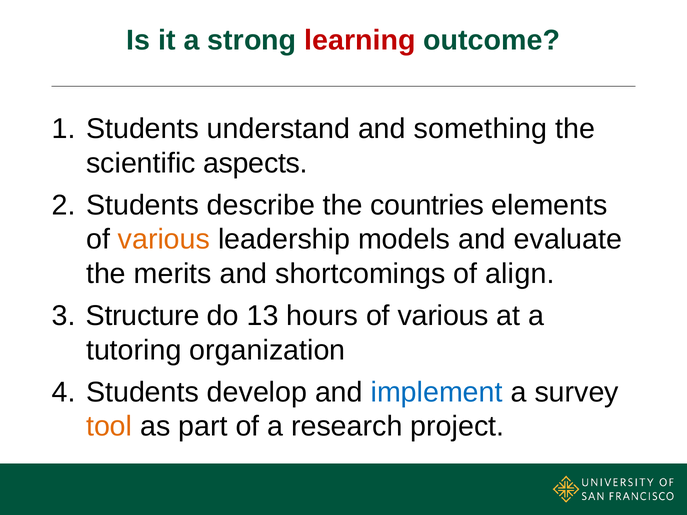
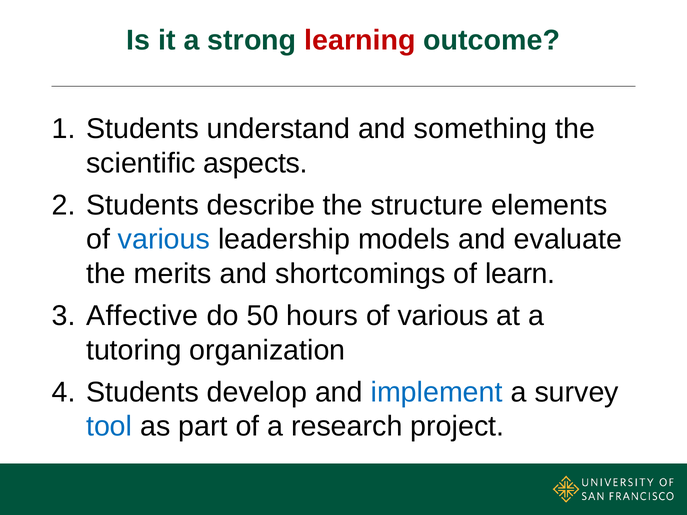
countries: countries -> structure
various at (164, 240) colour: orange -> blue
align: align -> learn
Structure: Structure -> Affective
13: 13 -> 50
tool colour: orange -> blue
